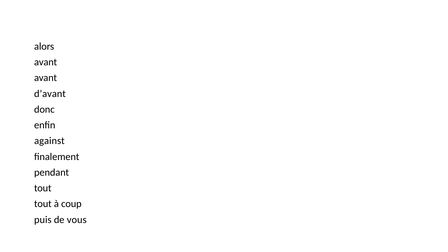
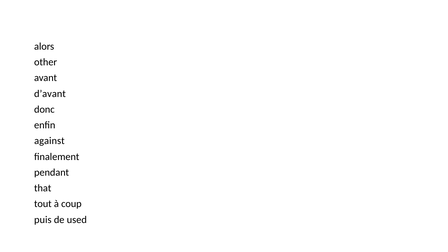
avant at (46, 62): avant -> other
tout at (43, 188): tout -> that
vous: vous -> used
